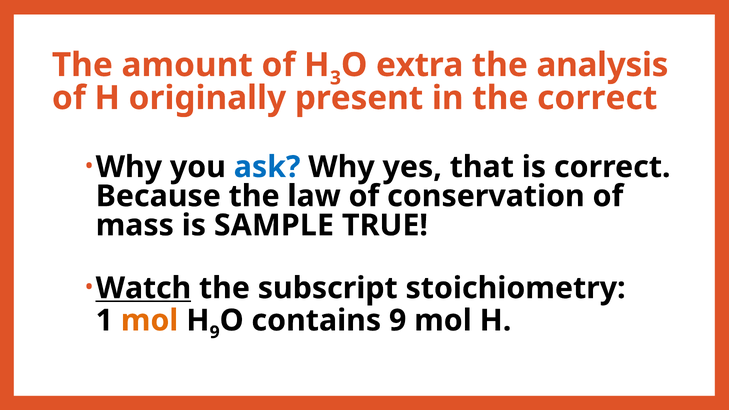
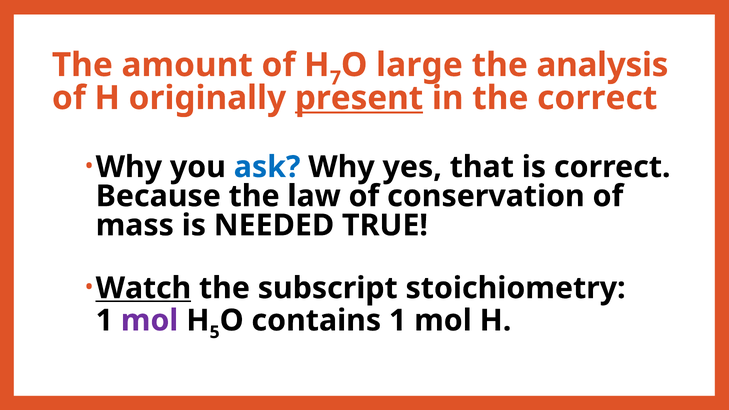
3: 3 -> 7
extra: extra -> large
present underline: none -> present
SAMPLE: SAMPLE -> NEEDED
mol at (150, 320) colour: orange -> purple
H 9: 9 -> 5
contains 9: 9 -> 1
